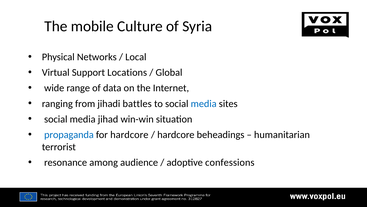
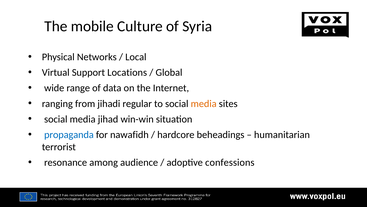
battles: battles -> regular
media at (204, 103) colour: blue -> orange
for hardcore: hardcore -> nawafidh
